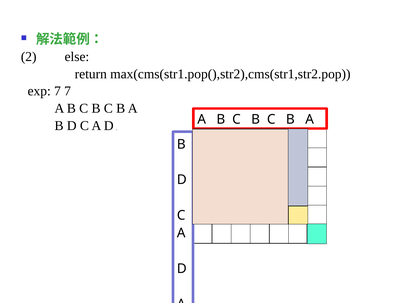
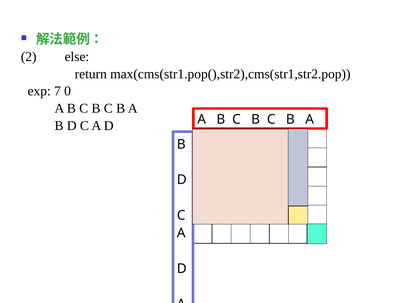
7 7: 7 -> 0
